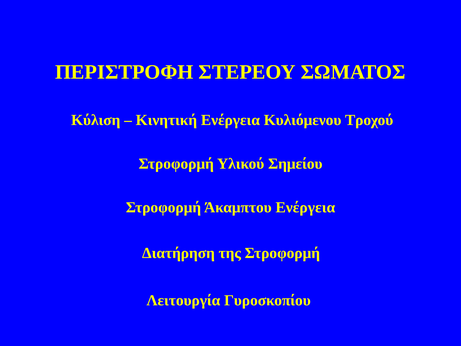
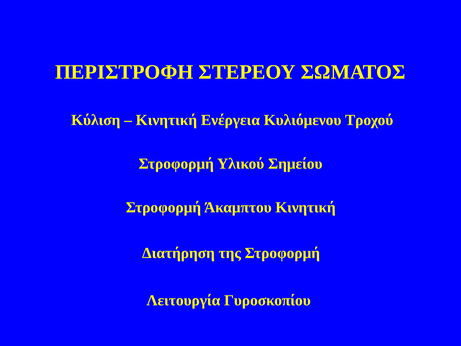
Άκαμπτου Ενέργεια: Ενέργεια -> Κινητική
